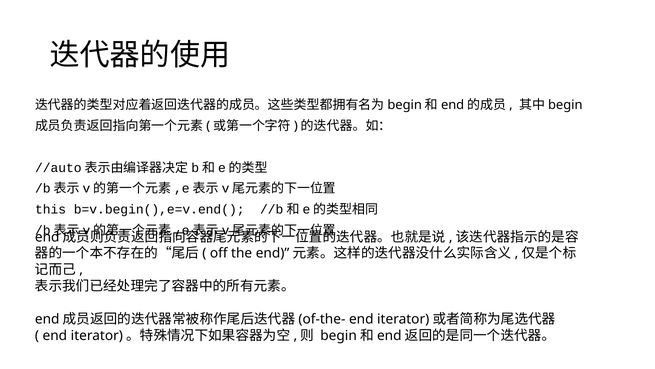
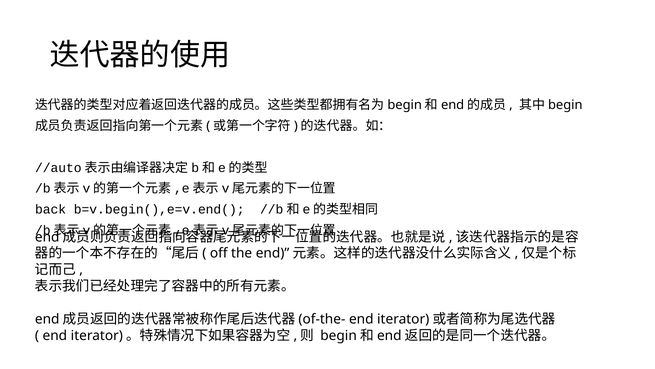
this: this -> back
